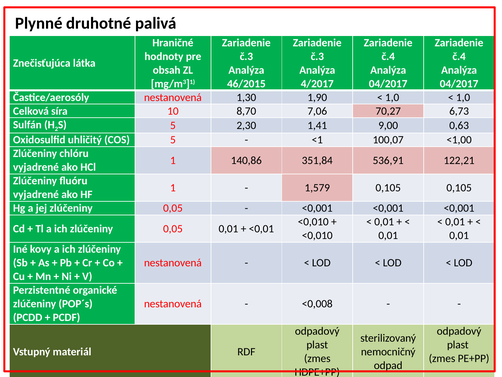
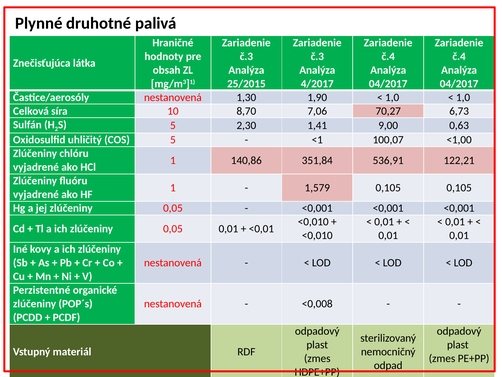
46/2015: 46/2015 -> 25/2015
